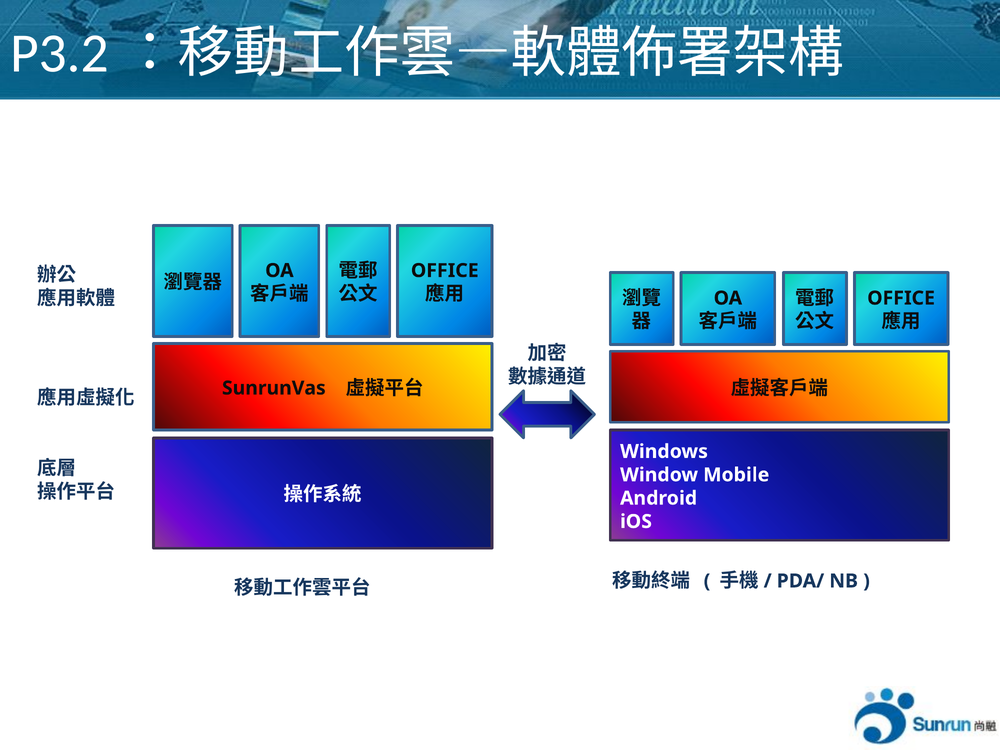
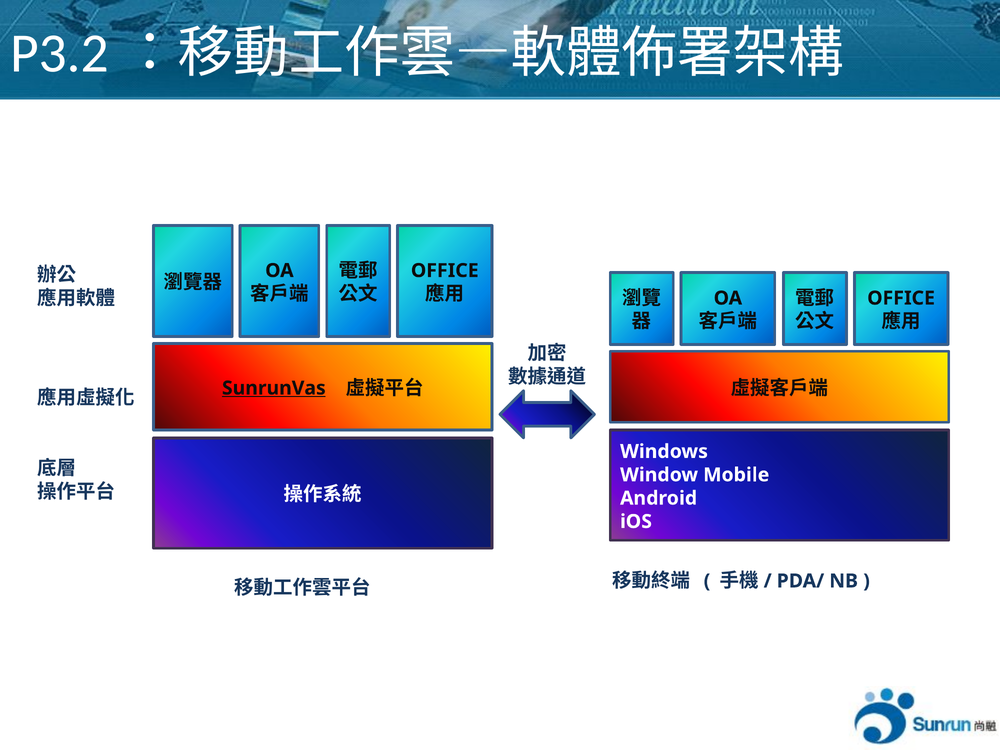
SunrunVas underline: none -> present
